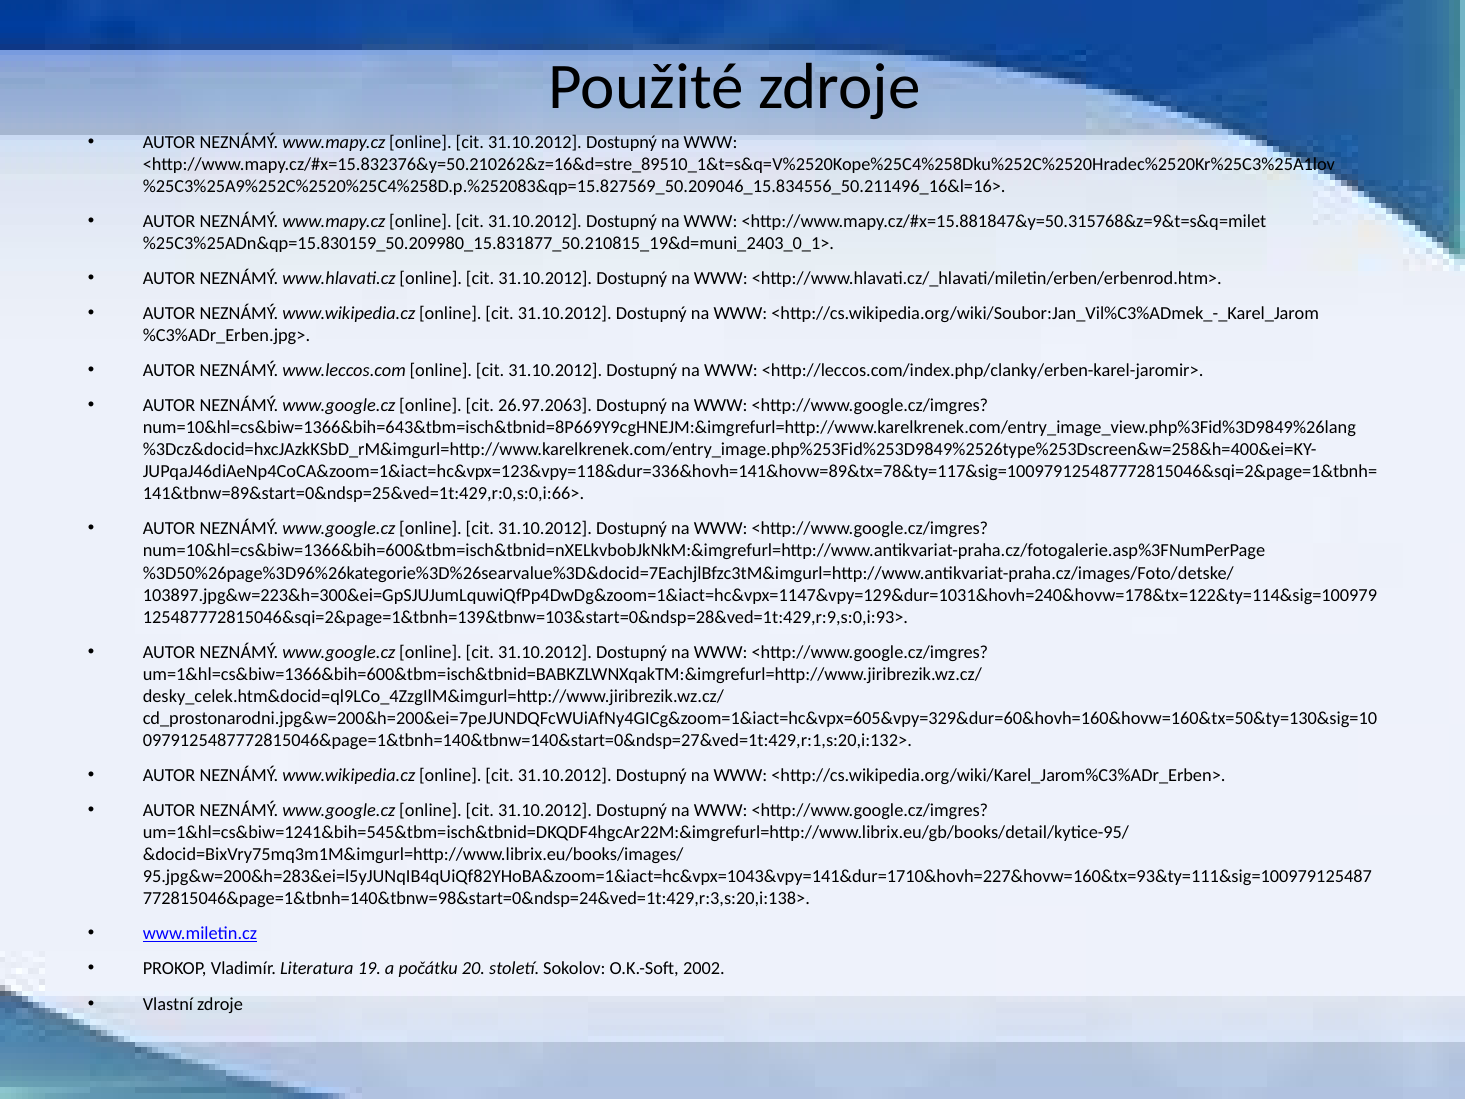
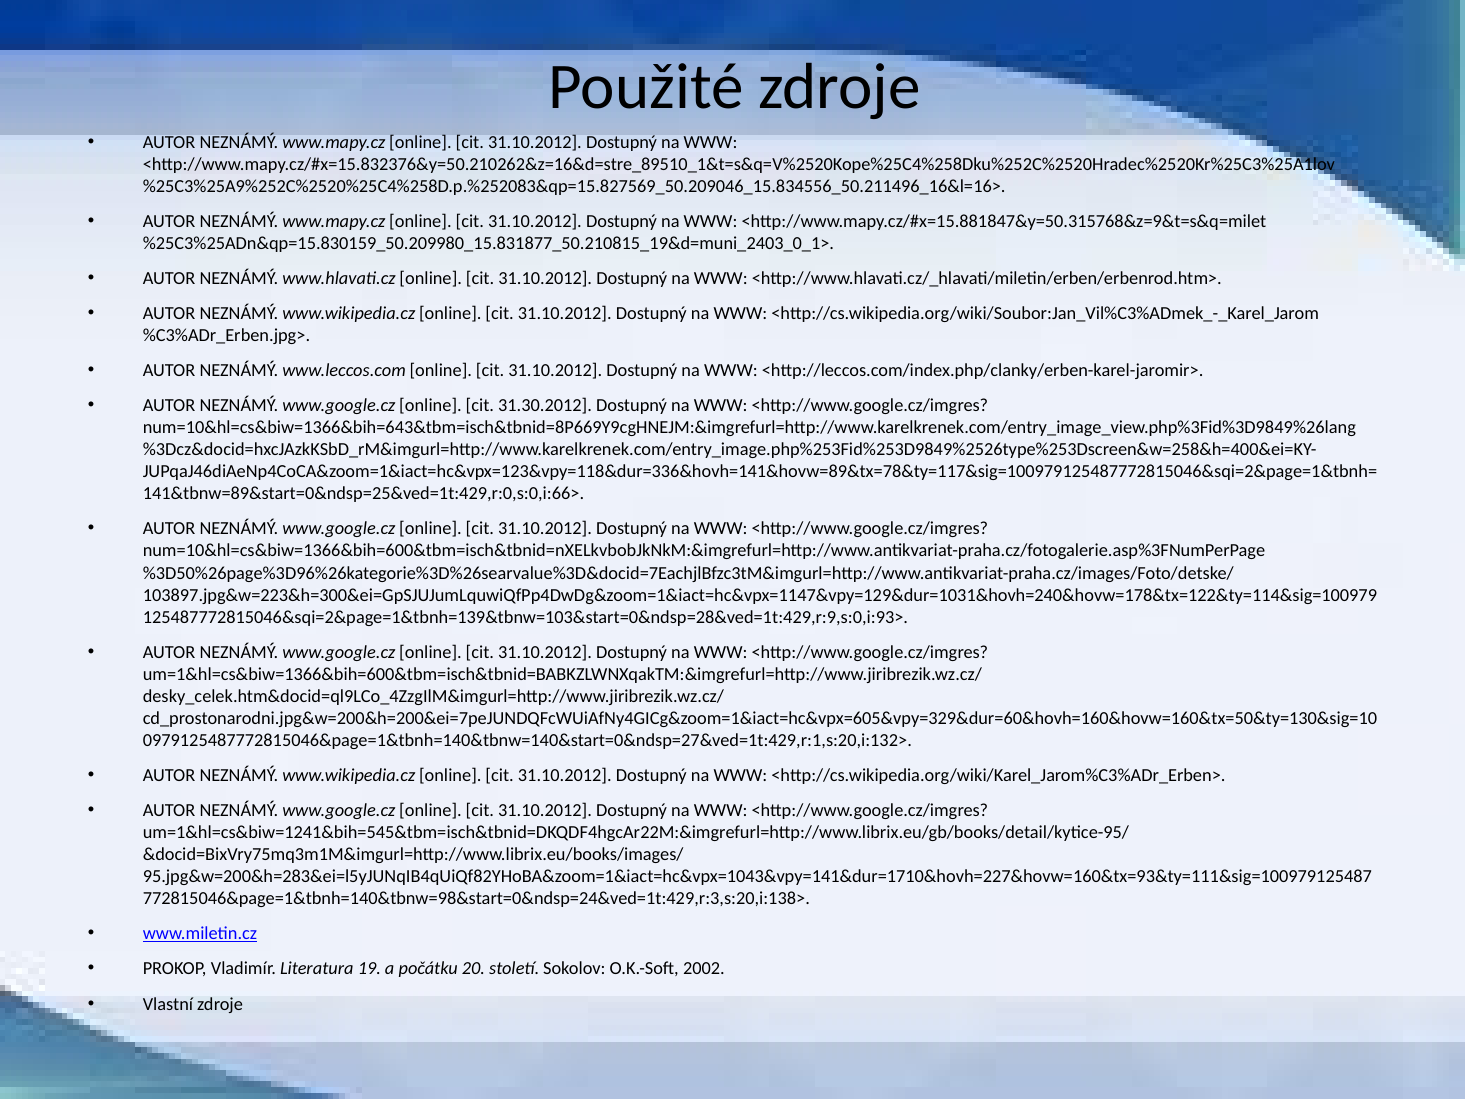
26.97.2063: 26.97.2063 -> 31.30.2012
